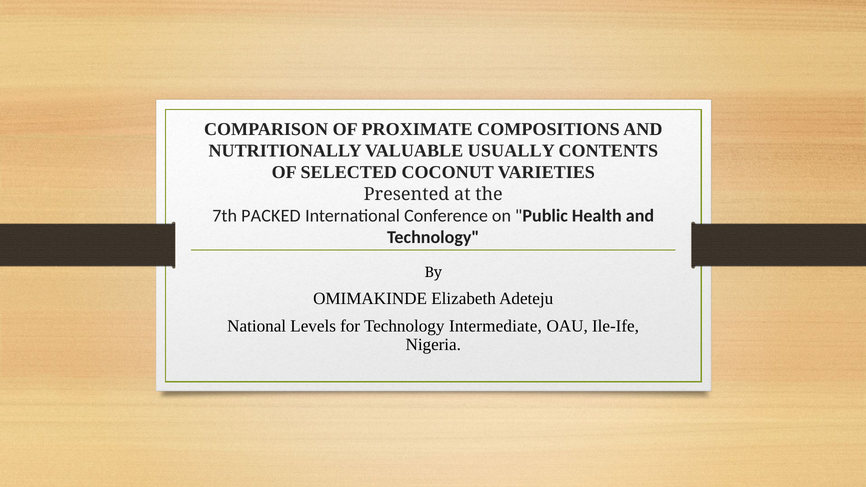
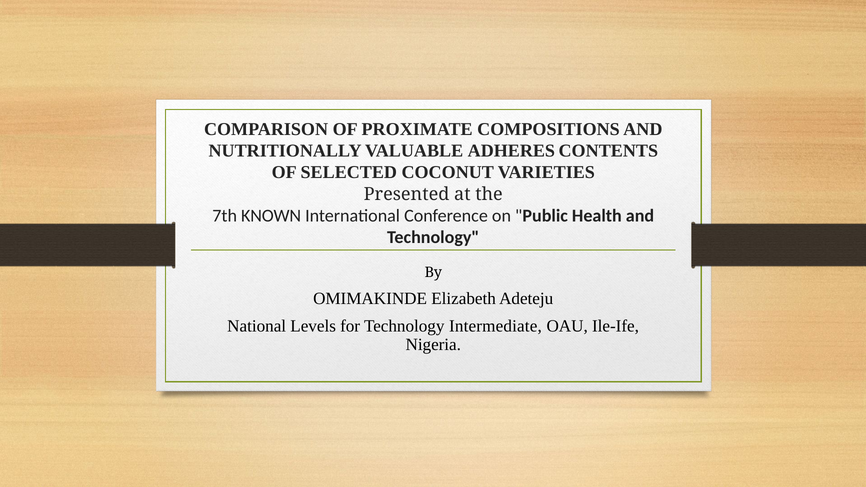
USUALLY: USUALLY -> ADHERES
PACKED: PACKED -> KNOWN
